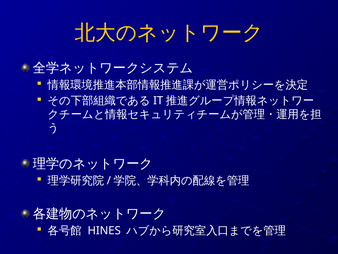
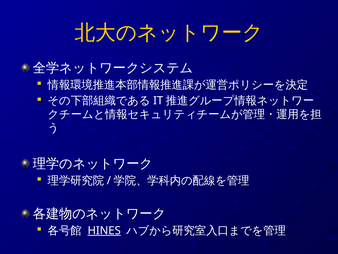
HINES underline: none -> present
